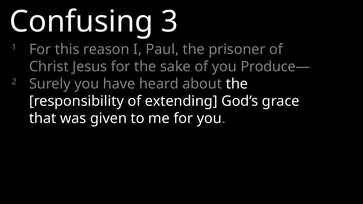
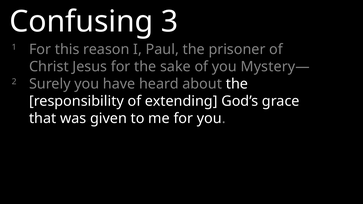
Produce—: Produce— -> Mystery—
